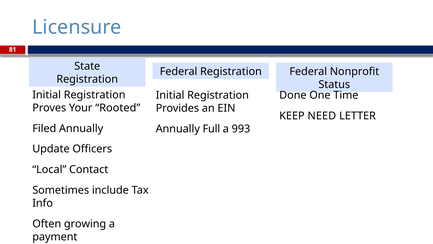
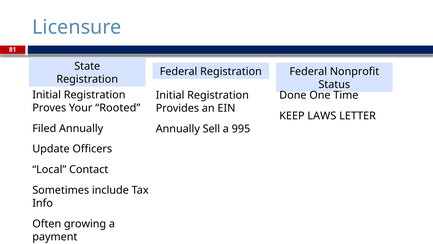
NEED: NEED -> LAWS
Full: Full -> Sell
993: 993 -> 995
